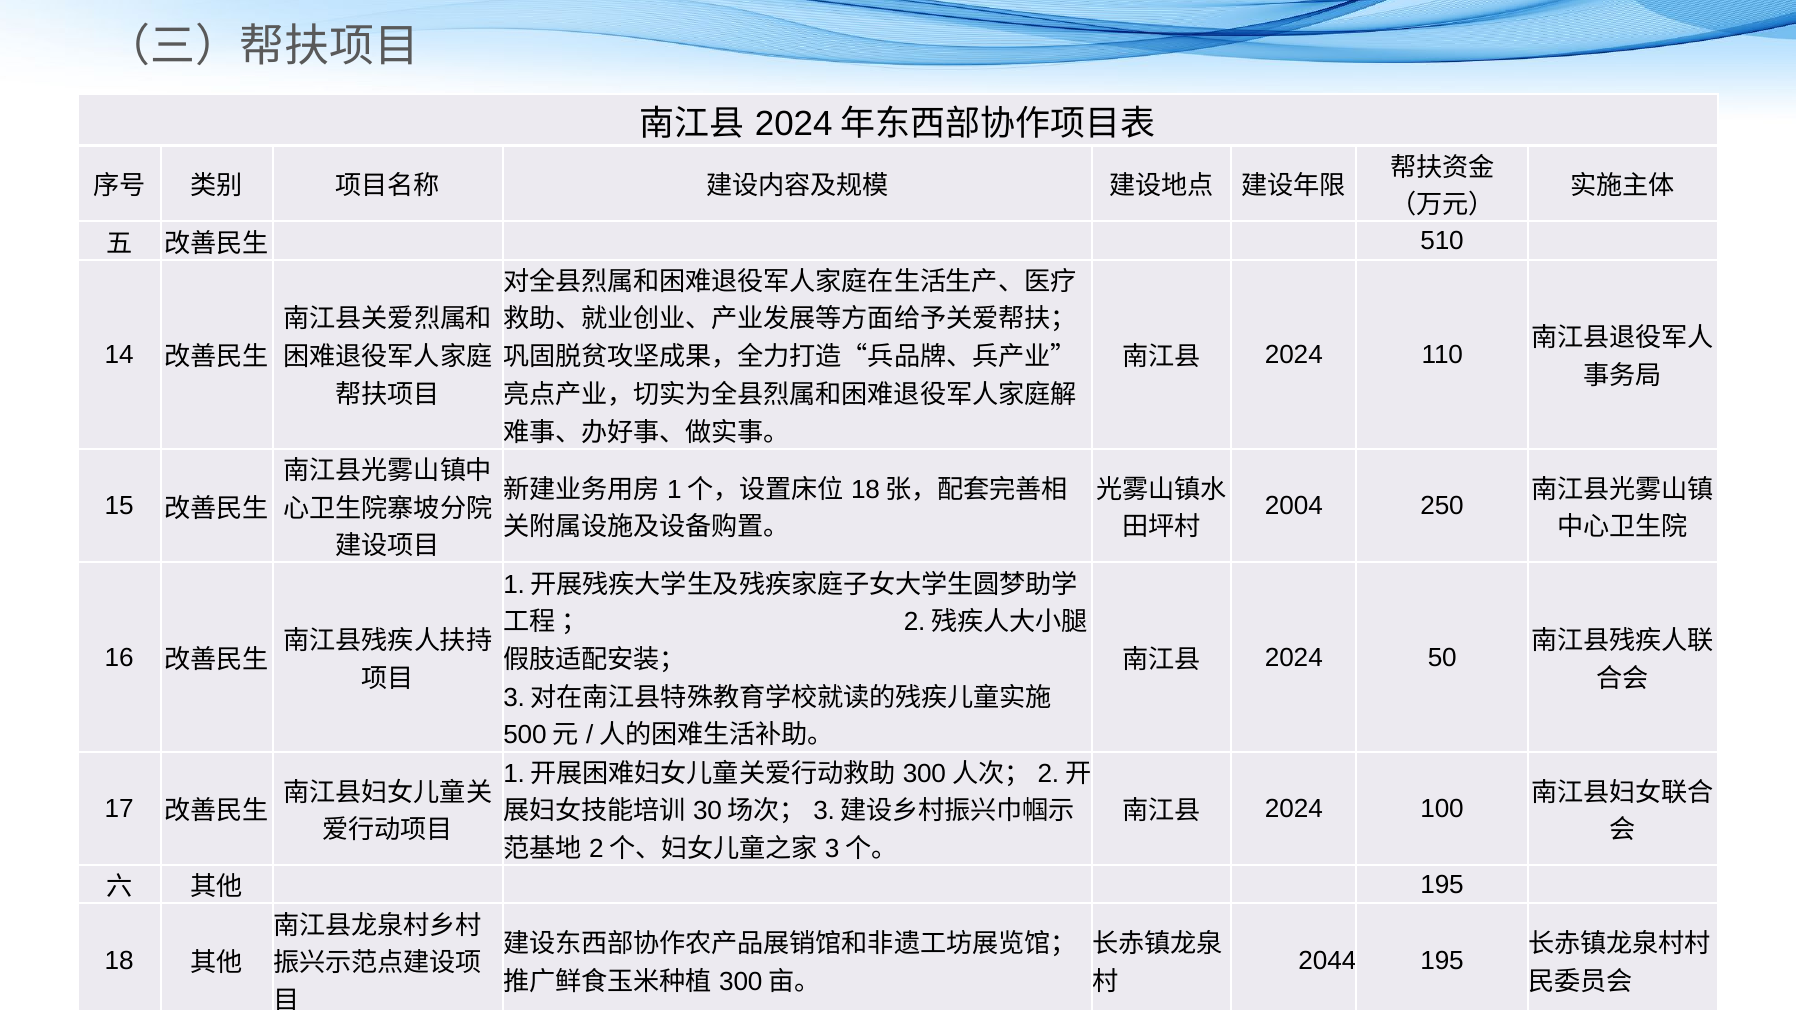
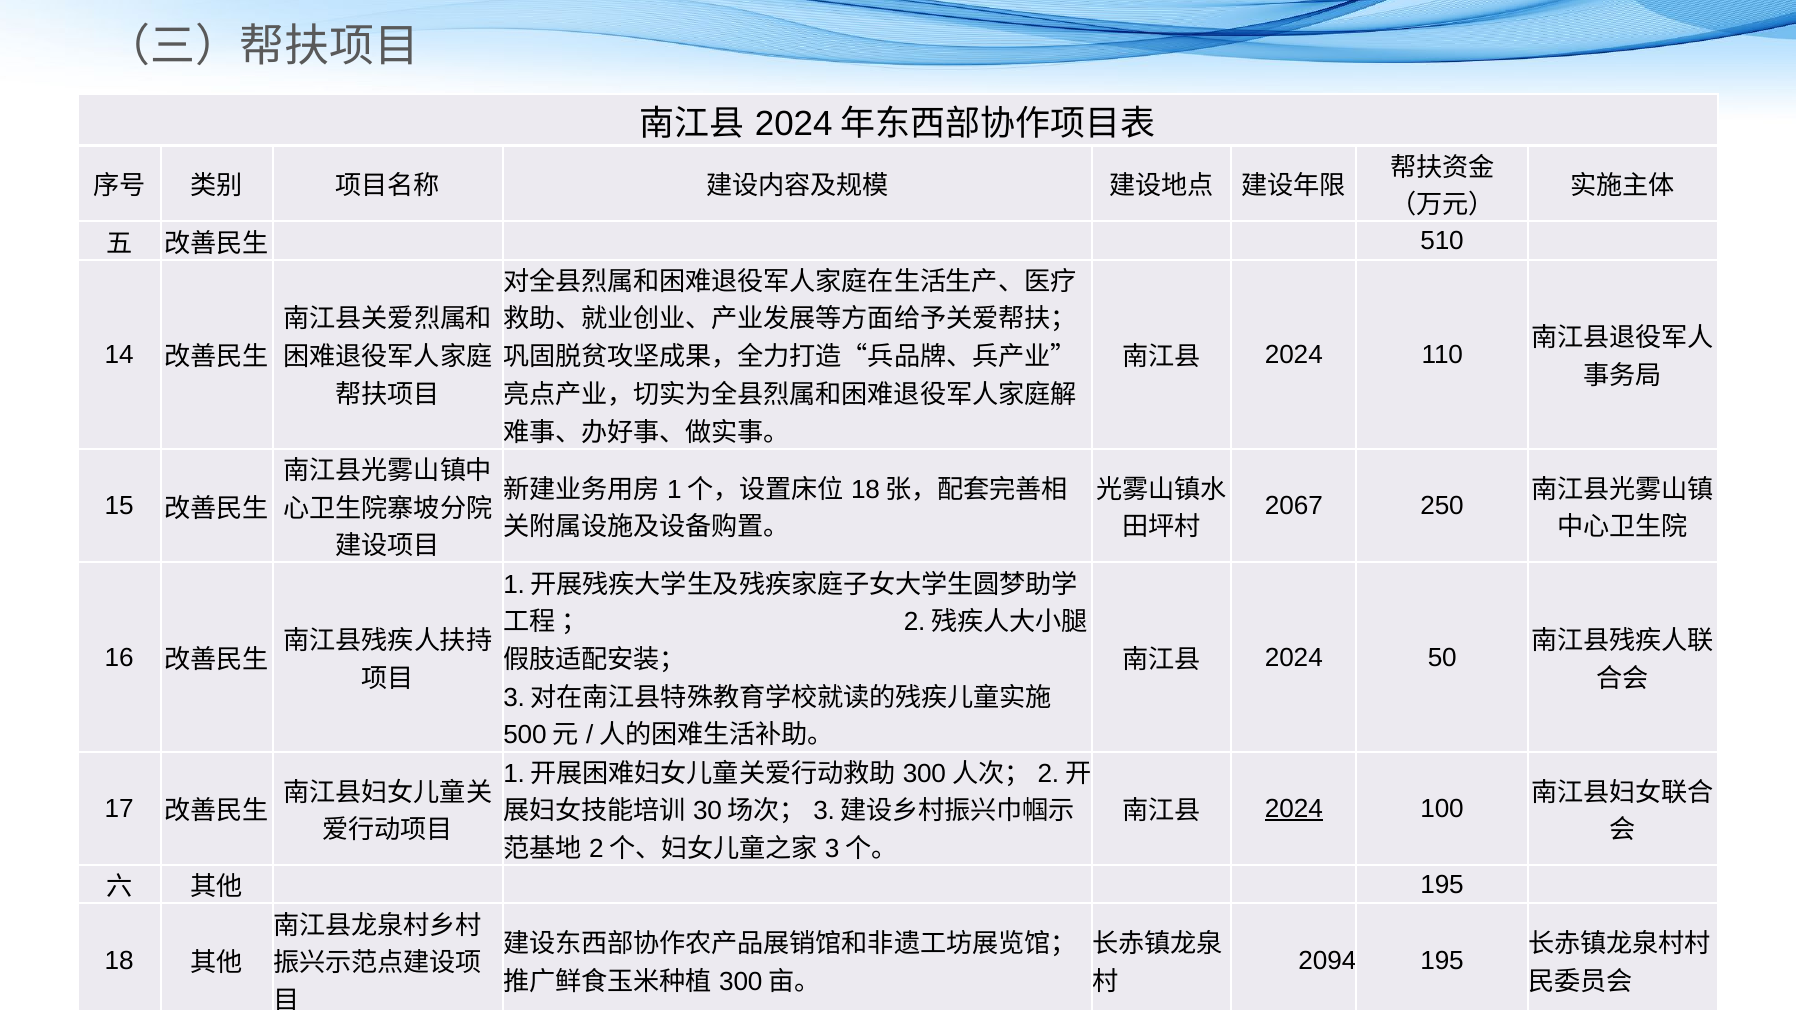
2004: 2004 -> 2067
2024 at (1294, 809) underline: none -> present
2044: 2044 -> 2094
